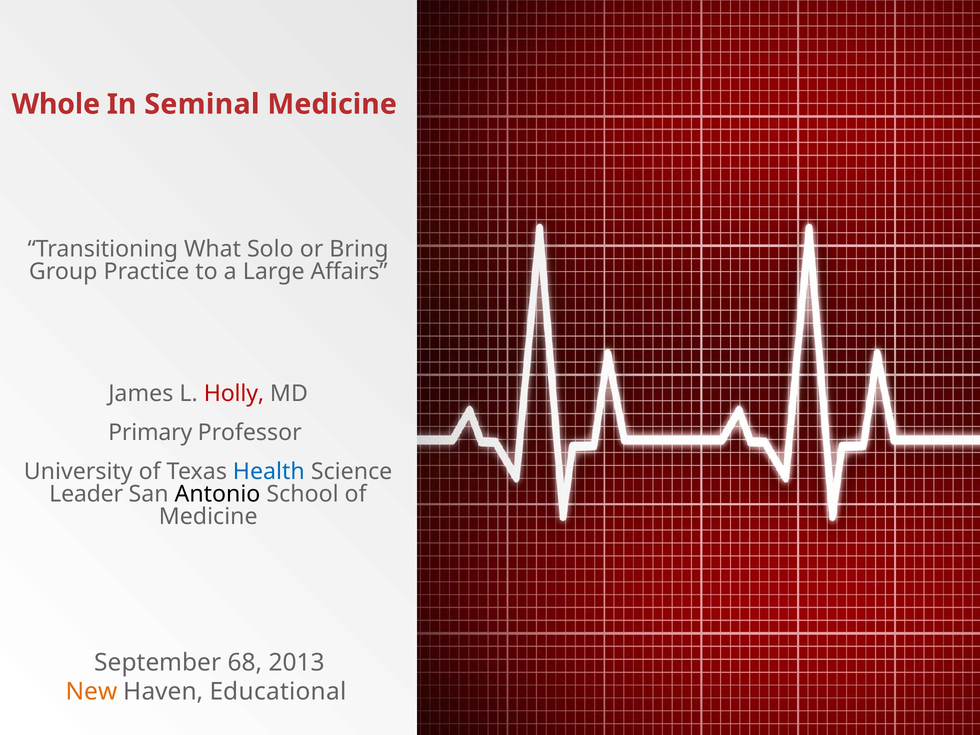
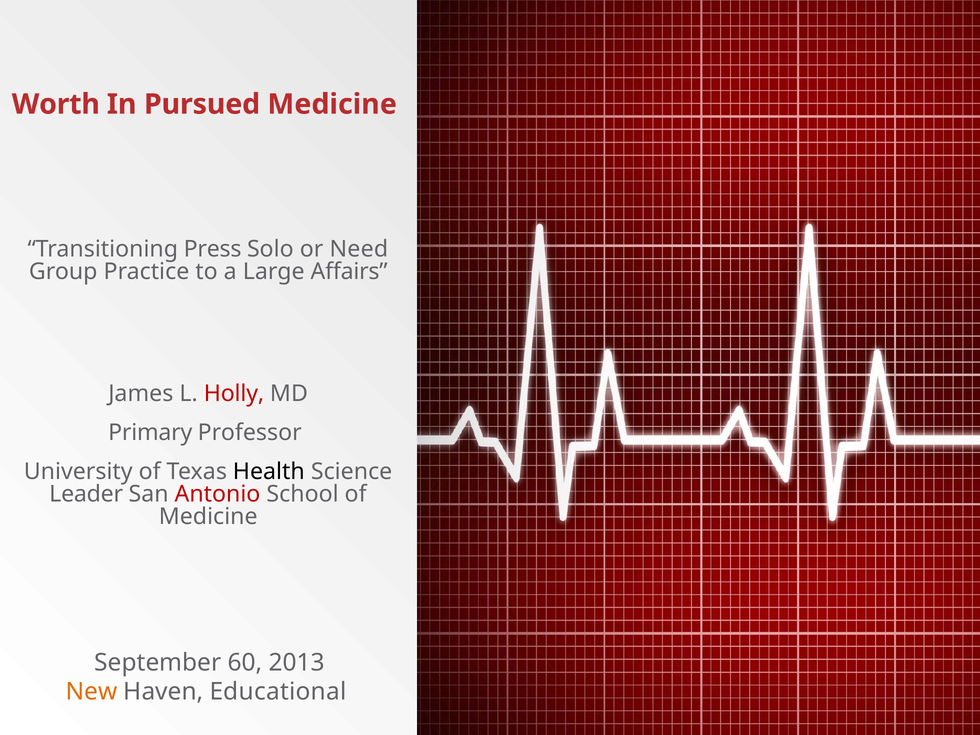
Whole: Whole -> Worth
Seminal: Seminal -> Pursued
What: What -> Press
Bring: Bring -> Need
Health colour: blue -> black
Antonio colour: black -> red
68: 68 -> 60
